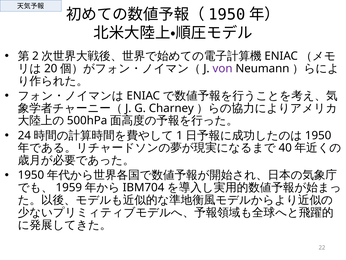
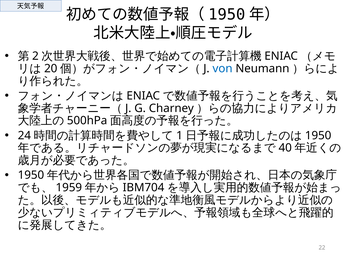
von colour: purple -> blue
